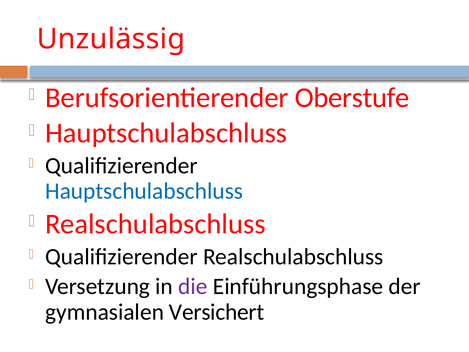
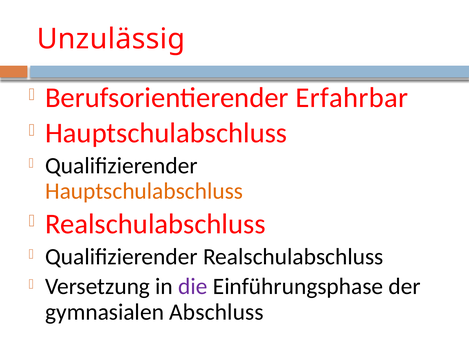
Oberstufe: Oberstufe -> Erfahrbar
Hauptschulabschluss at (144, 191) colour: blue -> orange
Versichert: Versichert -> Abschluss
